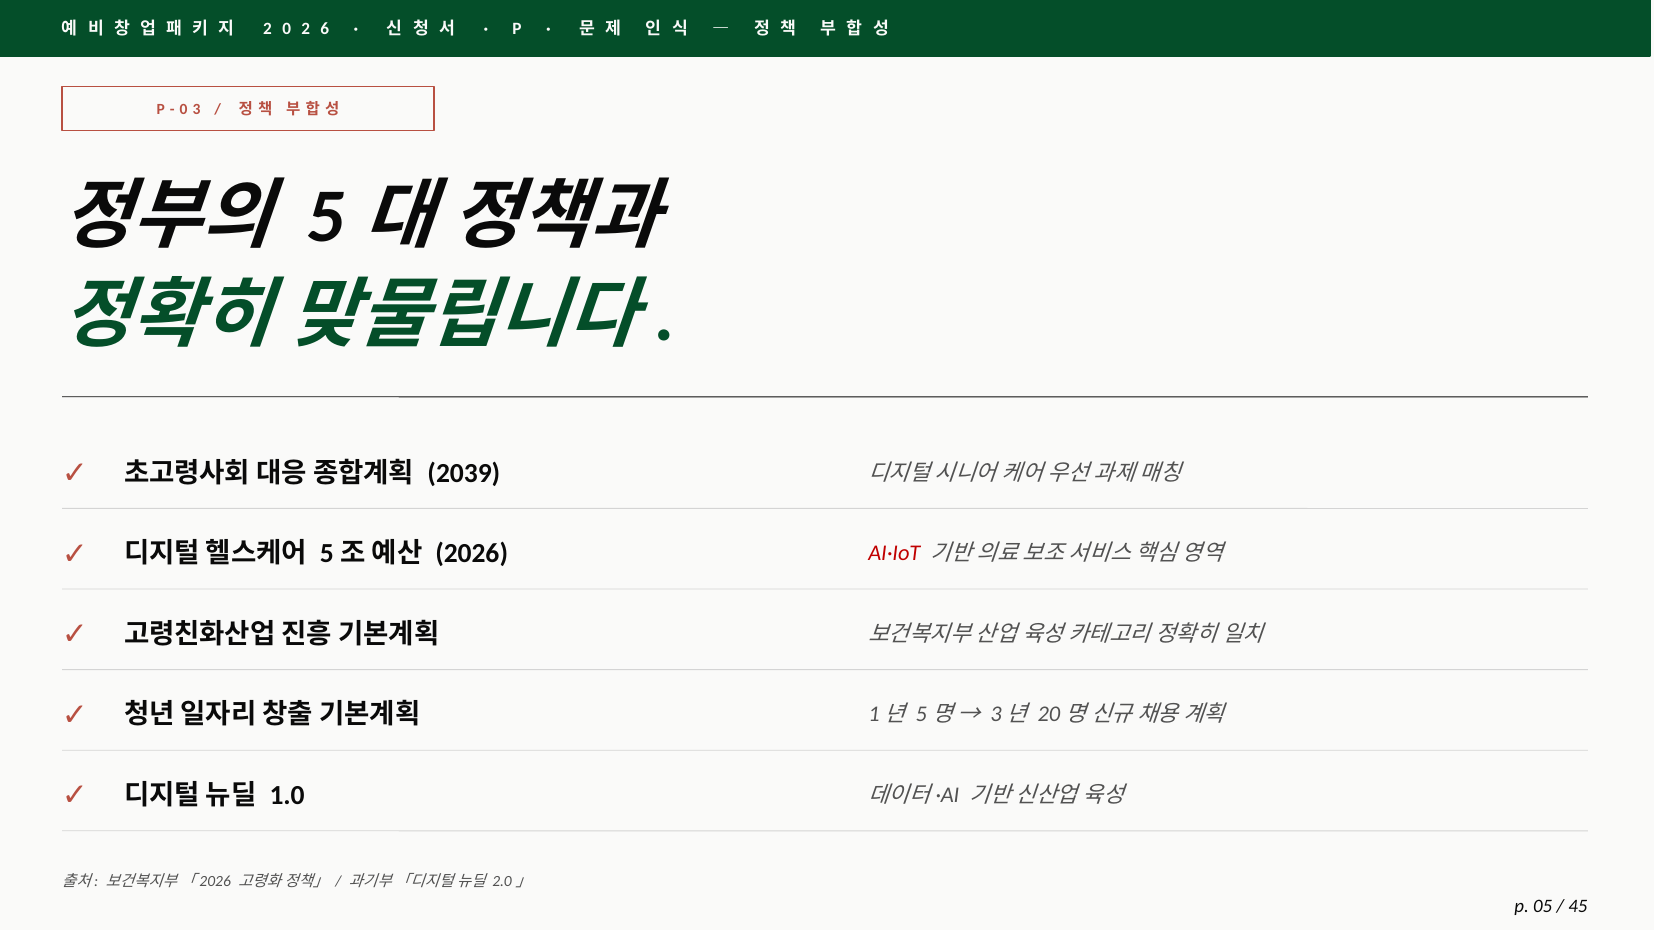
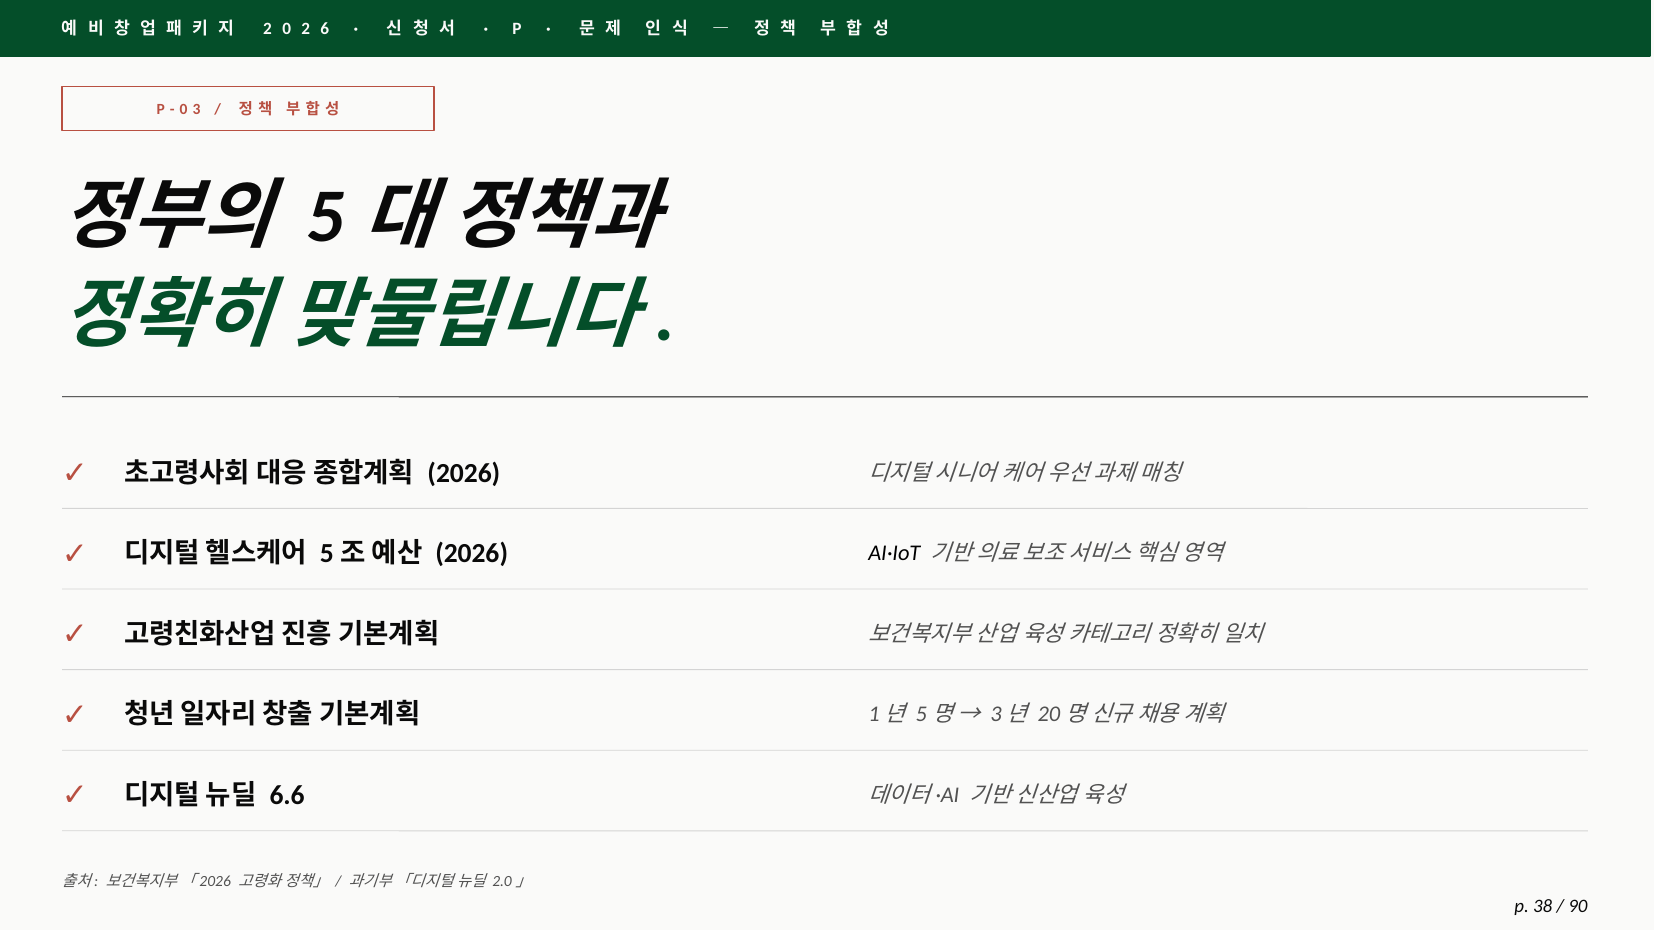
2039 at (464, 473): 2039 -> 2026
AI·IoT colour: red -> black
1.0: 1.0 -> 6.6
05: 05 -> 38
45: 45 -> 90
